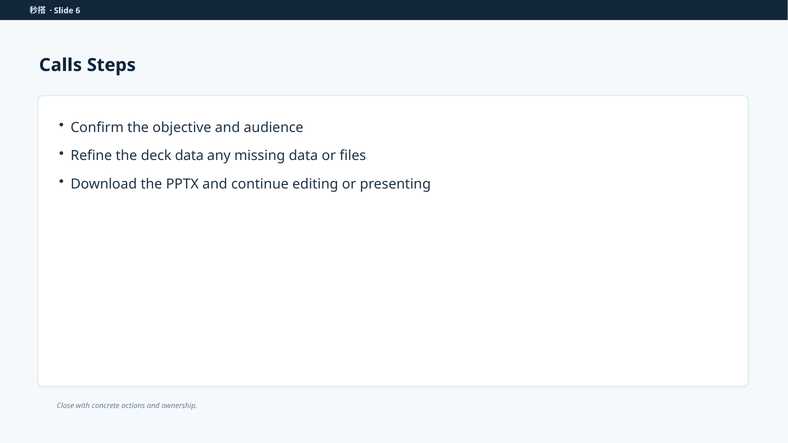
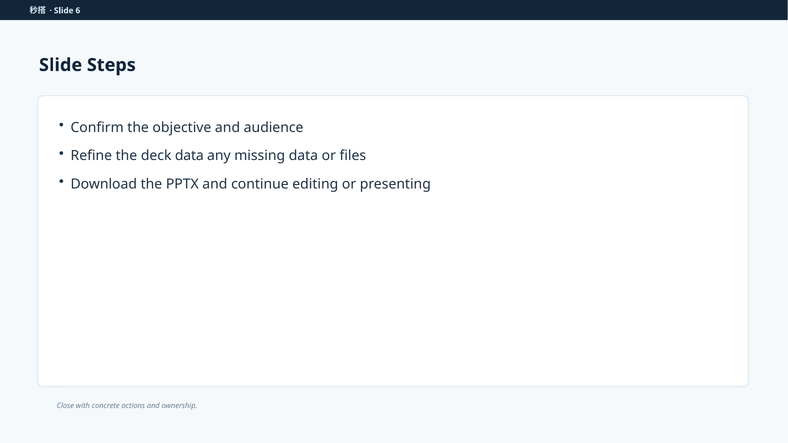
Calls at (61, 65): Calls -> Slide
